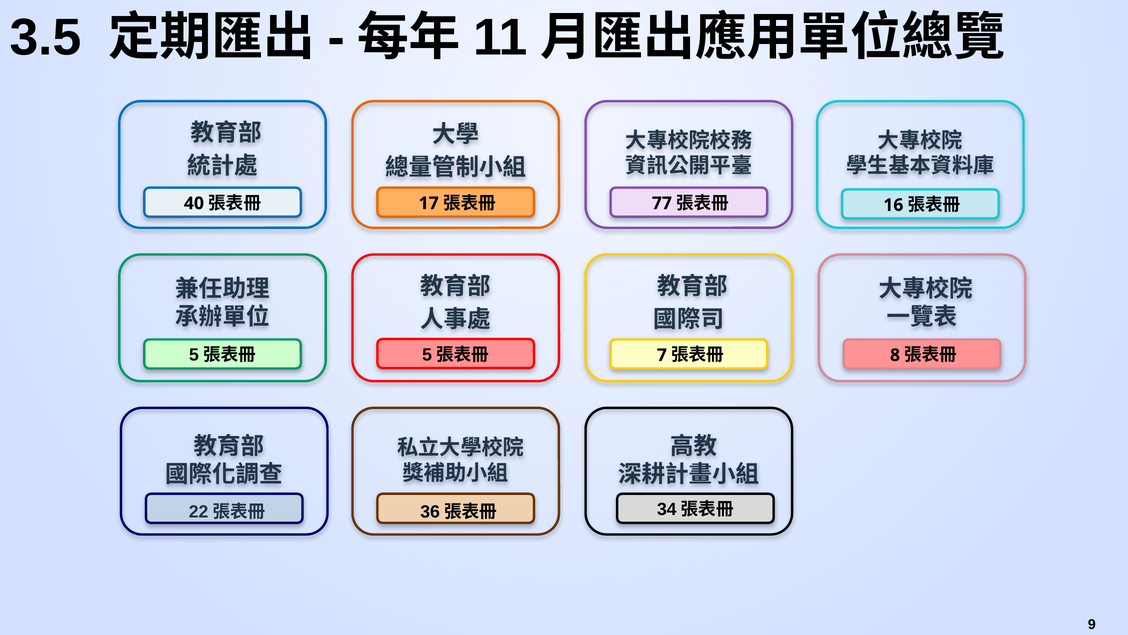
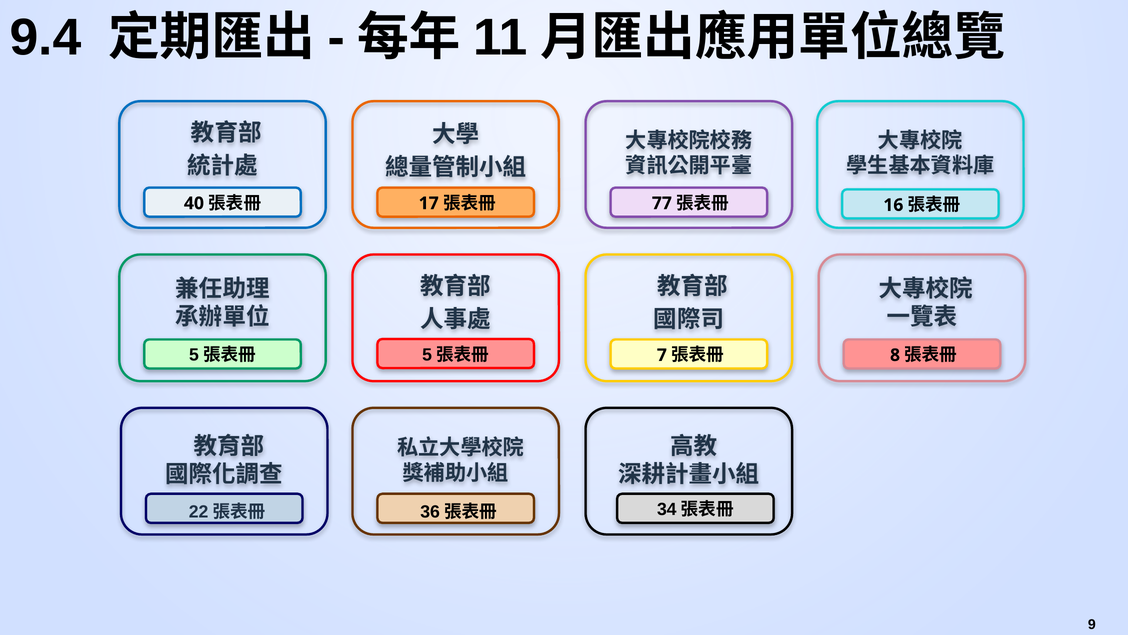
3.5: 3.5 -> 9.4
